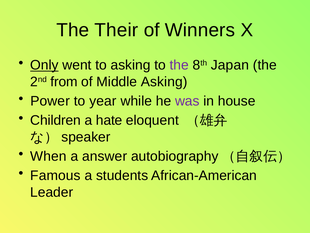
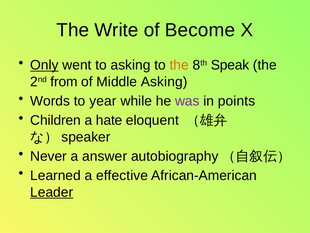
Their: Their -> Write
Winners: Winners -> Become
the at (179, 65) colour: purple -> orange
Japan: Japan -> Speak
Power: Power -> Words
house: house -> points
When: When -> Never
Famous: Famous -> Learned
students: students -> effective
Leader underline: none -> present
